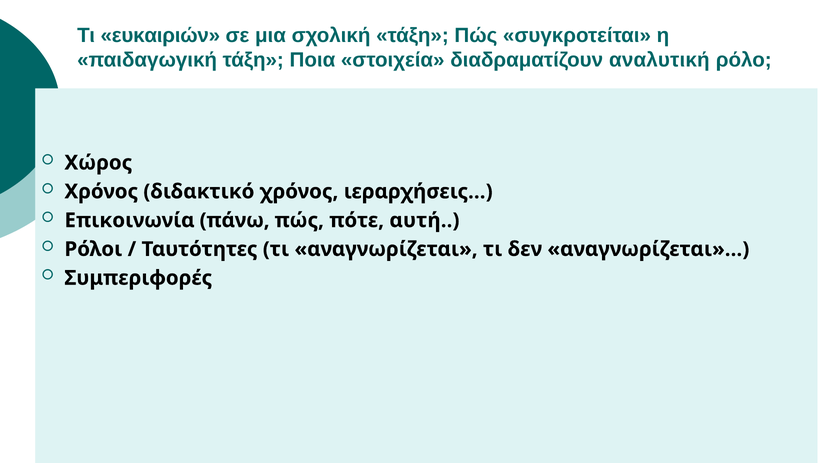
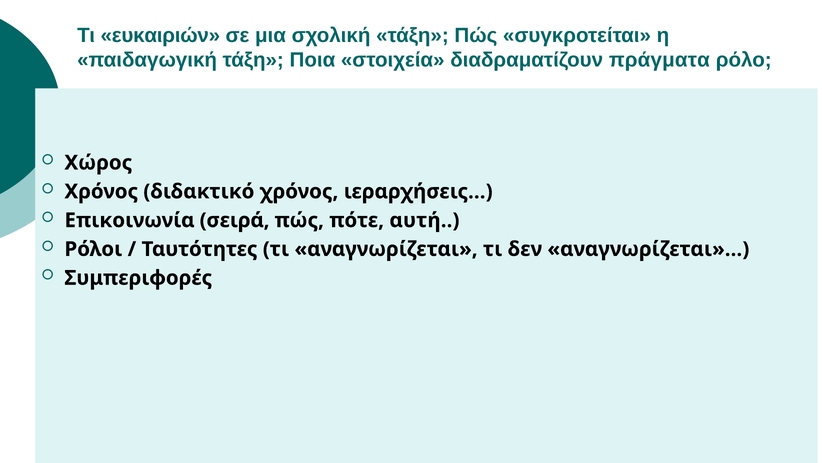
αναλυτική: αναλυτική -> πράγματα
πάνω: πάνω -> σειρά
